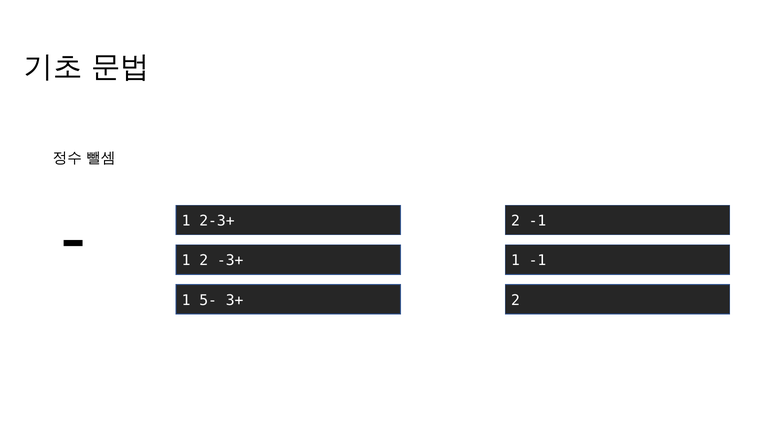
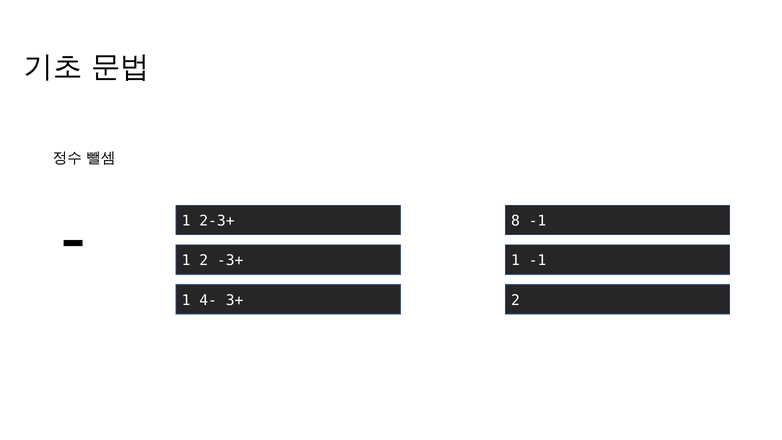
2-3+ 2: 2 -> 8
5-: 5- -> 4-
